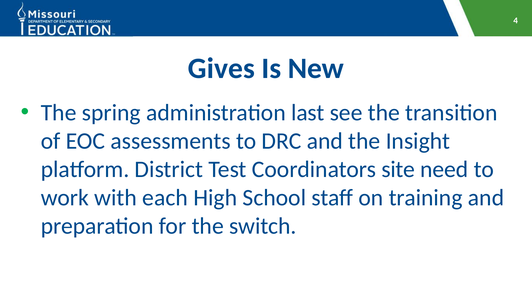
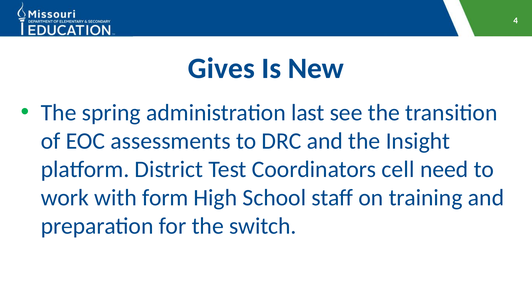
site: site -> cell
each: each -> form
